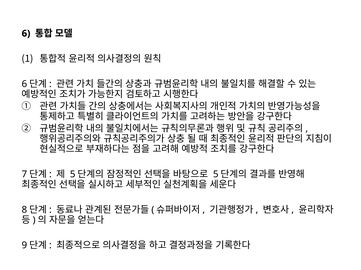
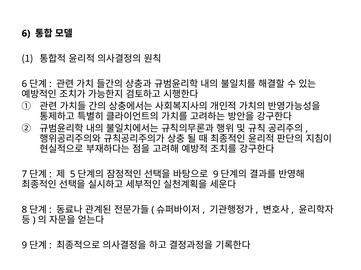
5 at (216, 175): 5 -> 9
